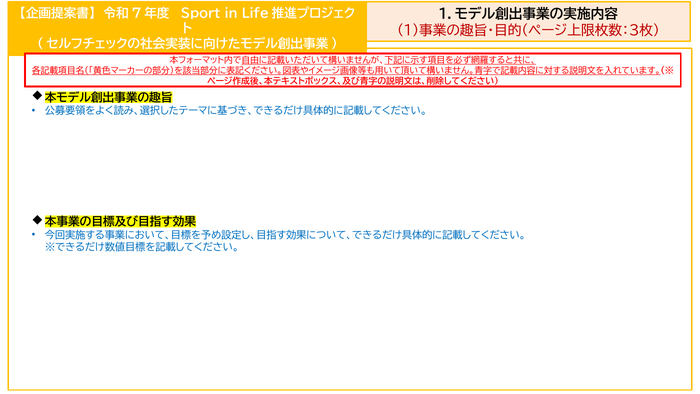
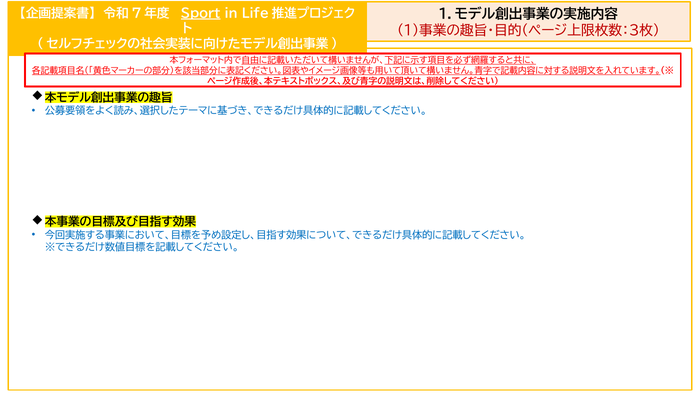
Sport underline: none -> present
